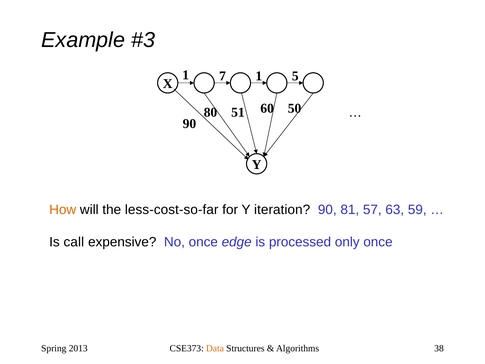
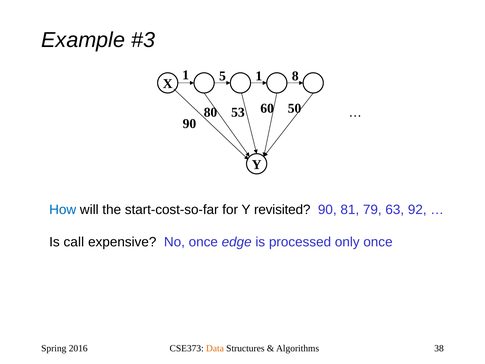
7: 7 -> 5
5: 5 -> 8
51: 51 -> 53
How colour: orange -> blue
less-cost-so-far: less-cost-so-far -> start-cost-so-far
iteration: iteration -> revisited
57: 57 -> 79
59: 59 -> 92
2013: 2013 -> 2016
